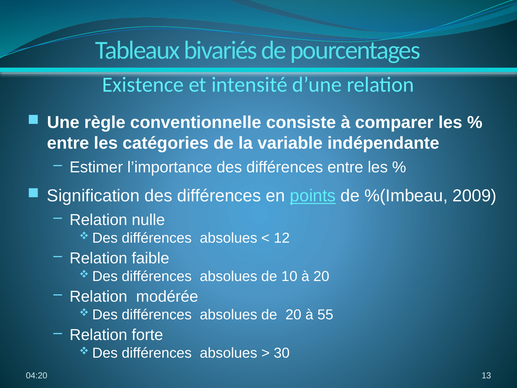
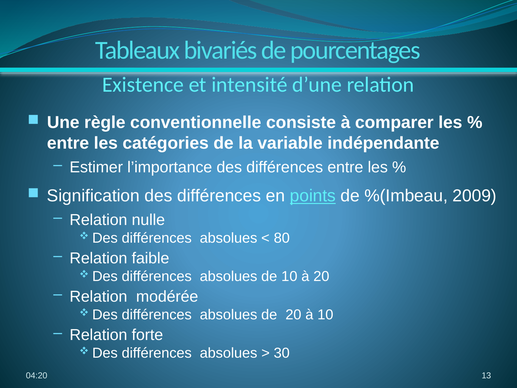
12: 12 -> 80
à 55: 55 -> 10
